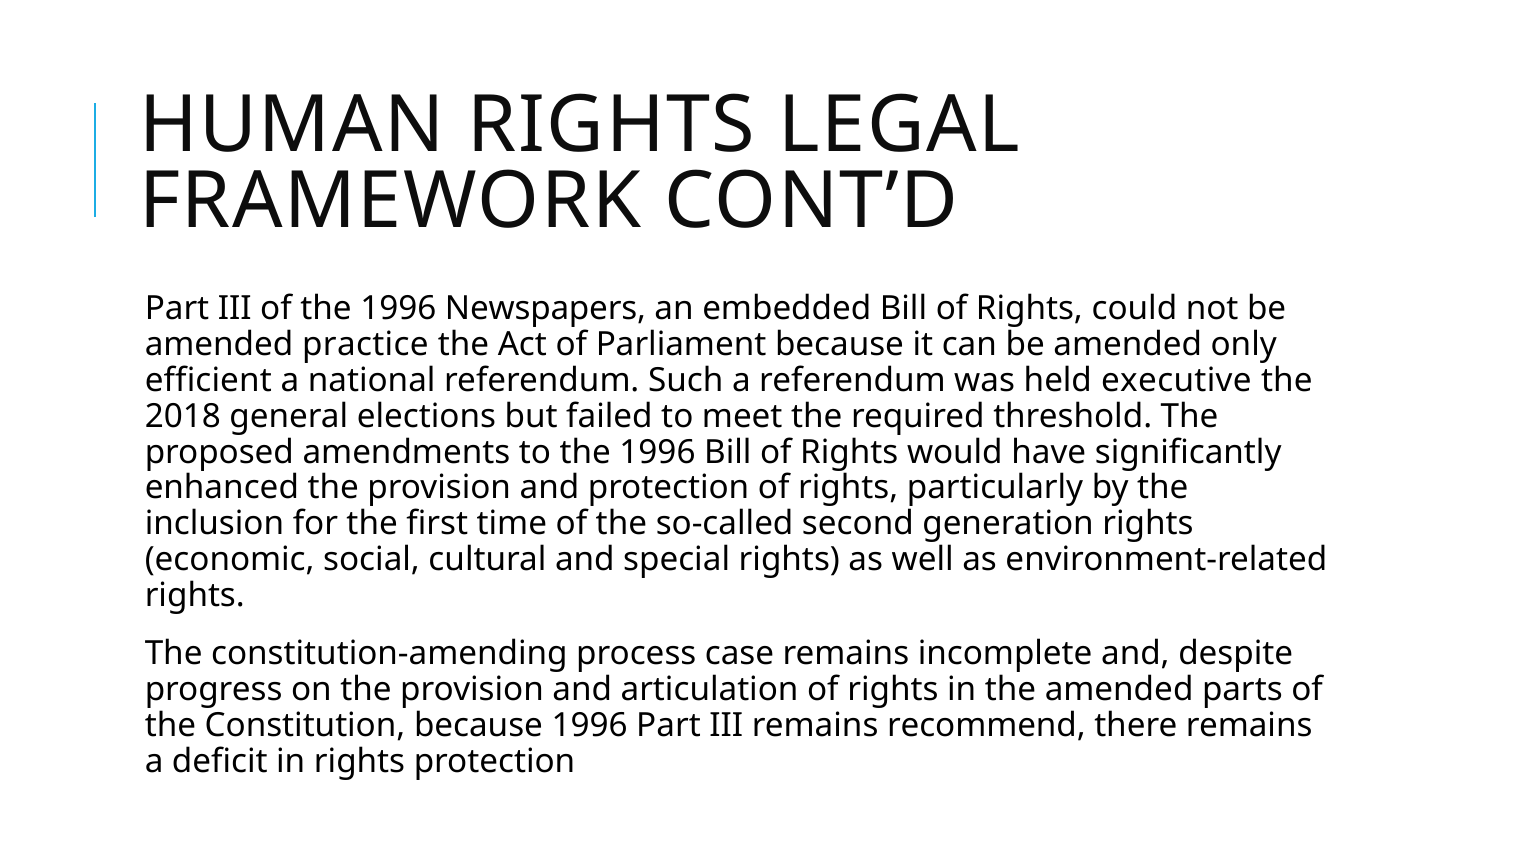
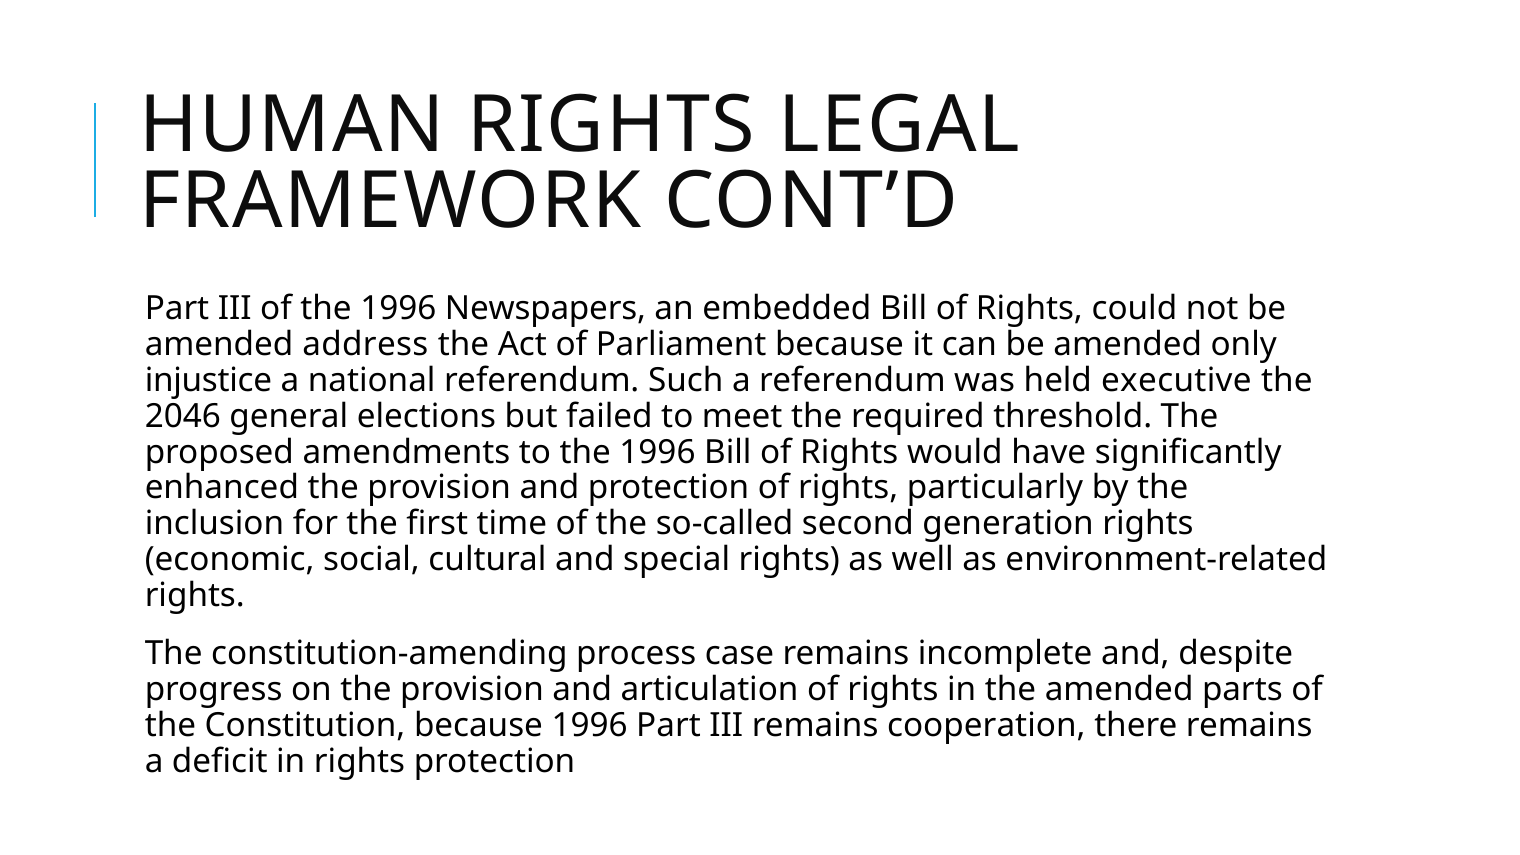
practice: practice -> address
efficient: efficient -> injustice
2018: 2018 -> 2046
recommend: recommend -> cooperation
